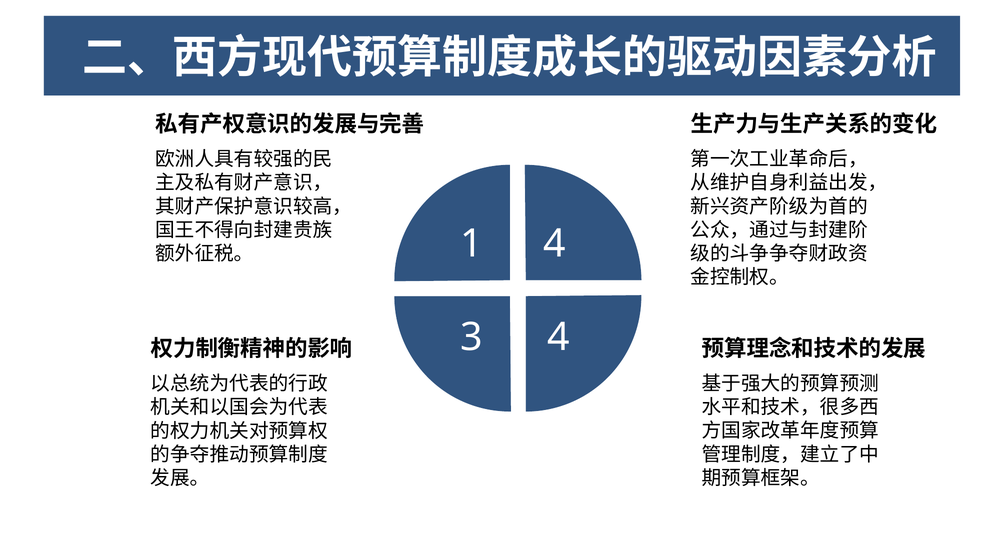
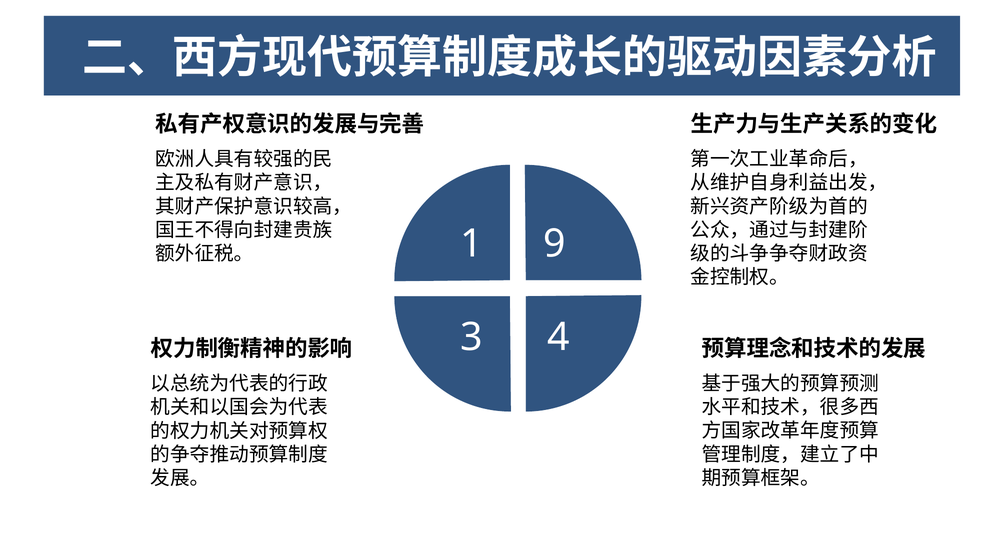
1 4: 4 -> 9
